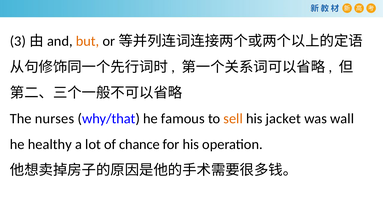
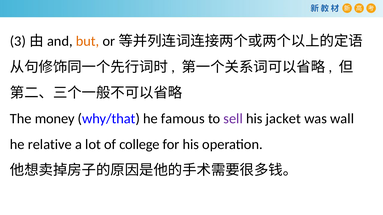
nurses: nurses -> money
sell colour: orange -> purple
healthy: healthy -> relative
chance: chance -> college
